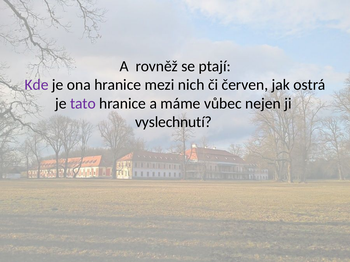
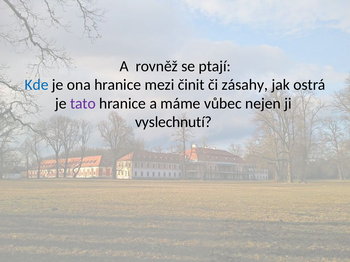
Kde colour: purple -> blue
nich: nich -> činit
červen: červen -> zásahy
